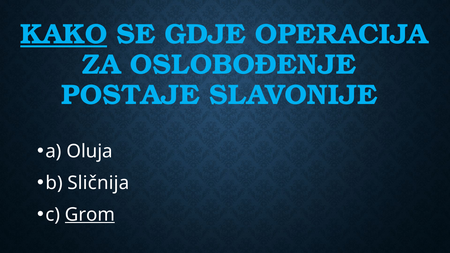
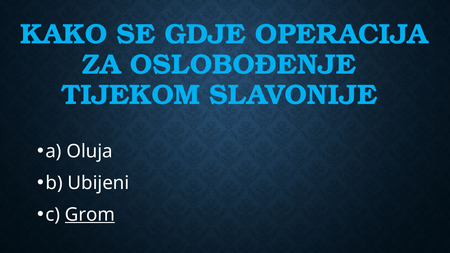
KAKO underline: present -> none
POSTAJE: POSTAJE -> TIJEKOM
Sličnija: Sličnija -> Ubijeni
